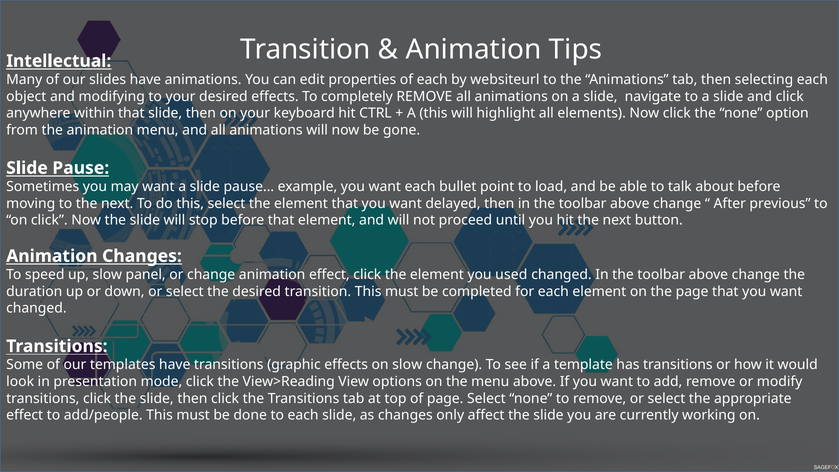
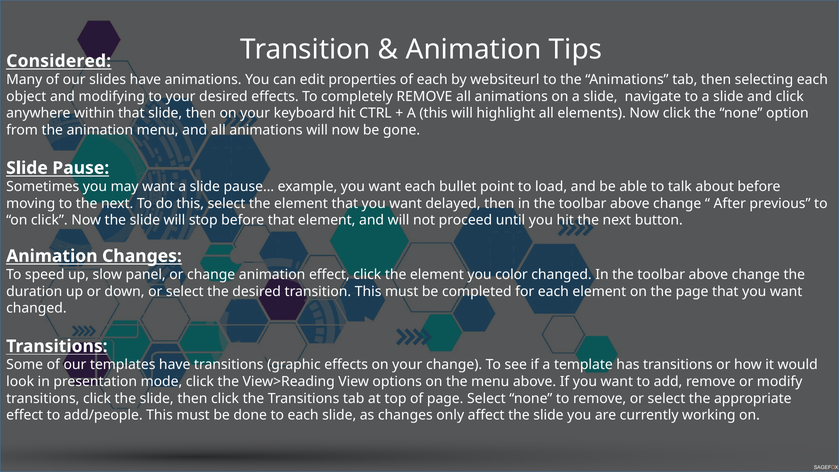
Intellectual: Intellectual -> Considered
used: used -> color
effects on slow: slow -> your
